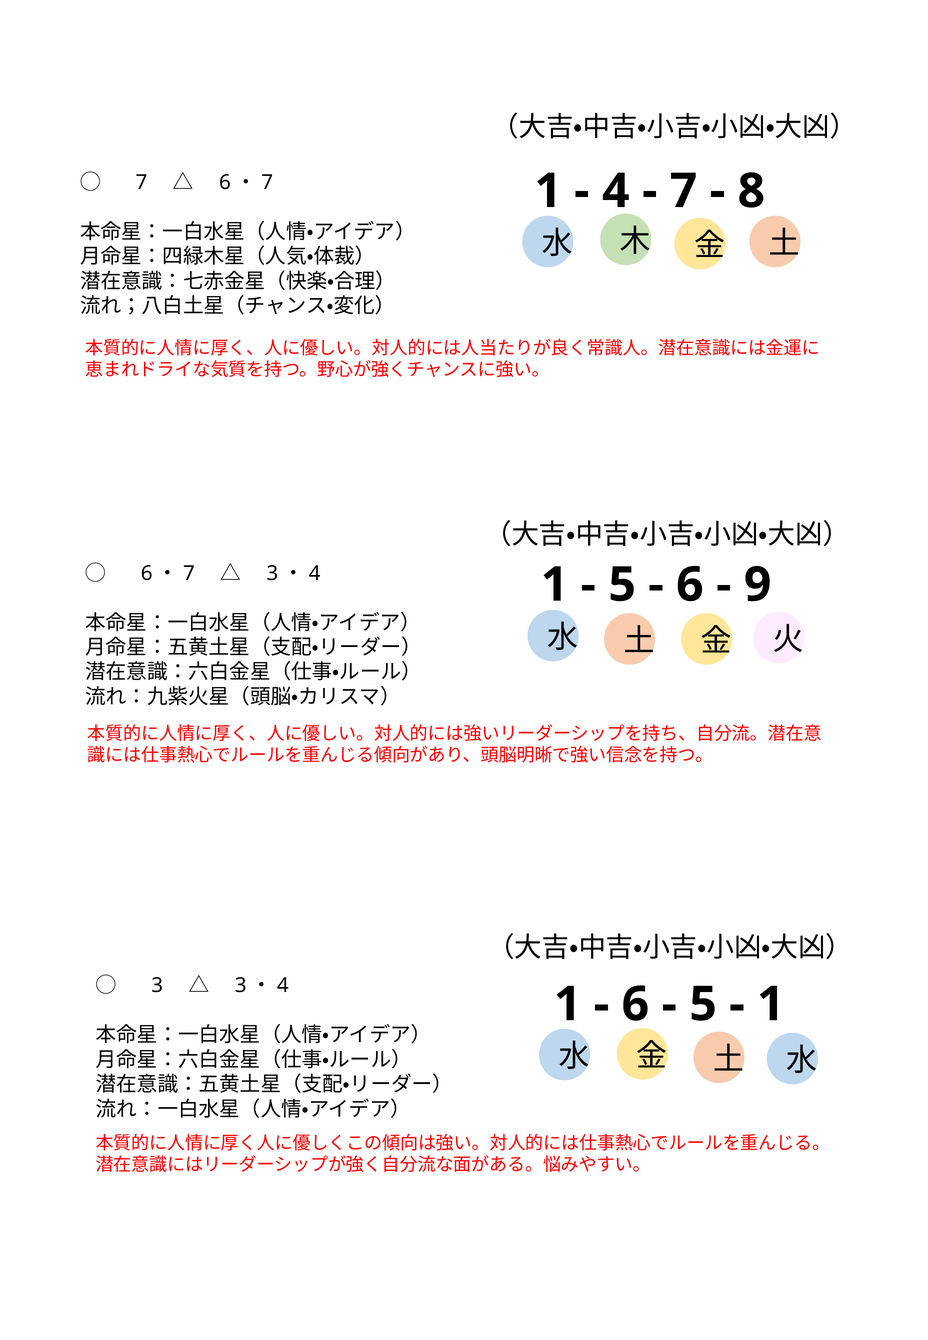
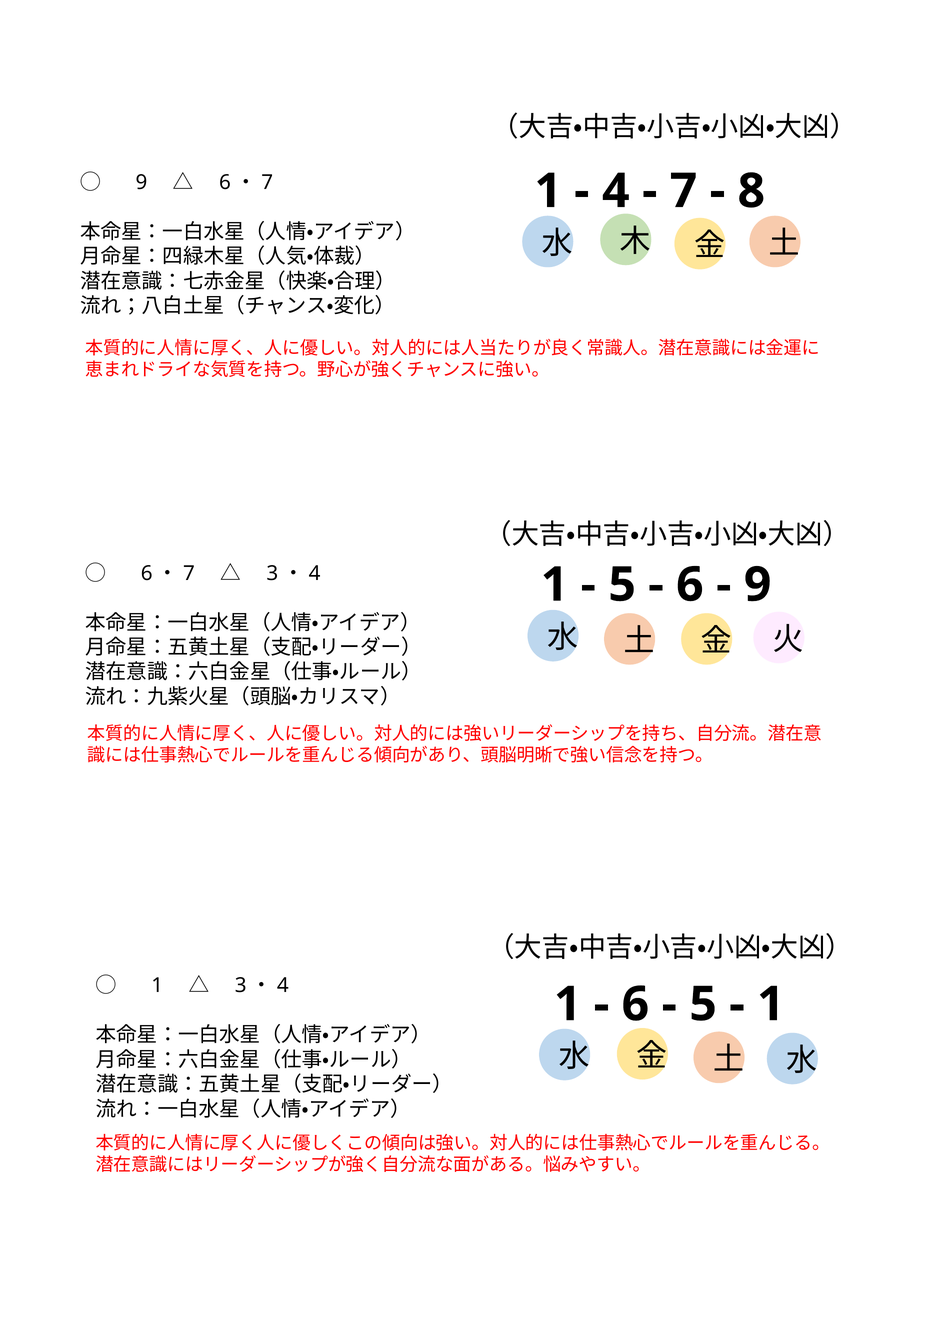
7 at (142, 183): 7 -> 9
3 at (157, 986): 3 -> 1
